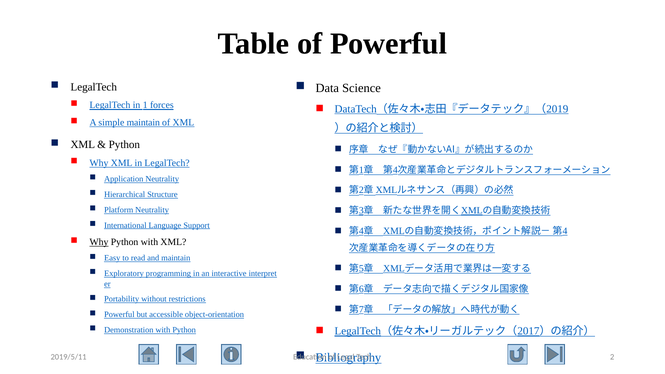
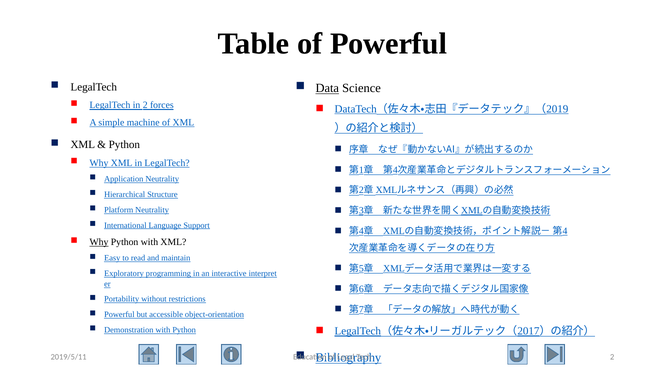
Data underline: none -> present
in 1: 1 -> 2
simple maintain: maintain -> machine
